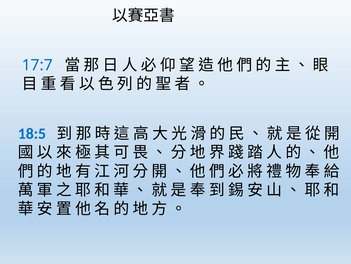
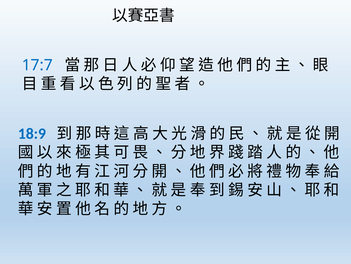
18:5: 18:5 -> 18:9
